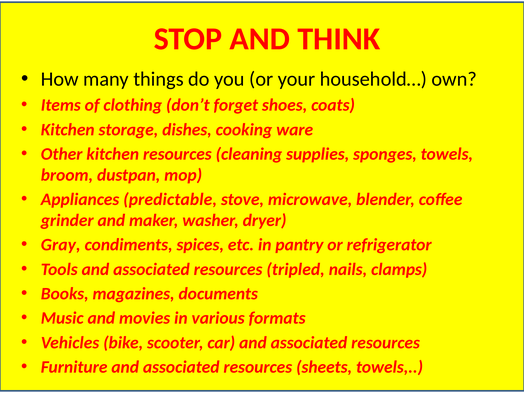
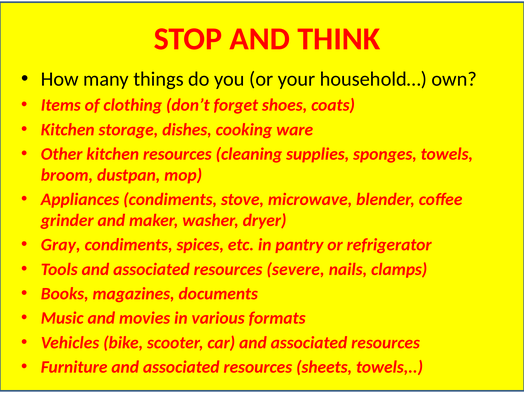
Appliances predictable: predictable -> condiments
tripled: tripled -> severe
